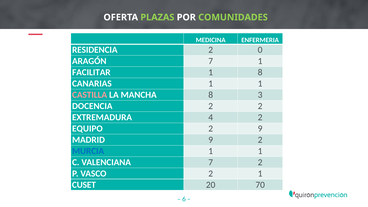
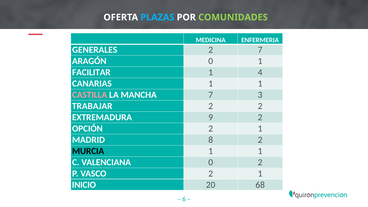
PLAZAS colour: light green -> light blue
RESIDENCIA: RESIDENCIA -> GENERALES
2 0: 0 -> 7
ARAGÓN 7: 7 -> 0
1 8: 8 -> 4
MANCHA 8: 8 -> 7
DOCENCIA: DOCENCIA -> TRABAJAR
4: 4 -> 9
EQUIPO: EQUIPO -> OPCIÓN
9 at (260, 129): 9 -> 1
MADRID 9: 9 -> 8
MURCIA colour: blue -> black
VALENCIANA 7: 7 -> 0
CUSET: CUSET -> INICIO
70: 70 -> 68
